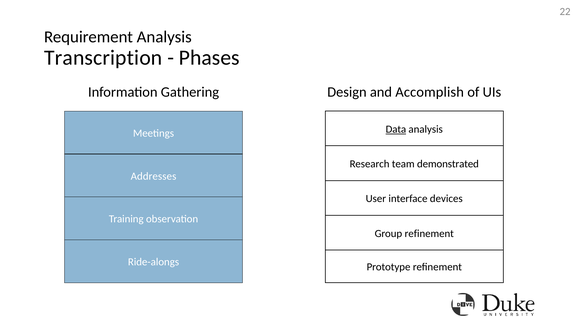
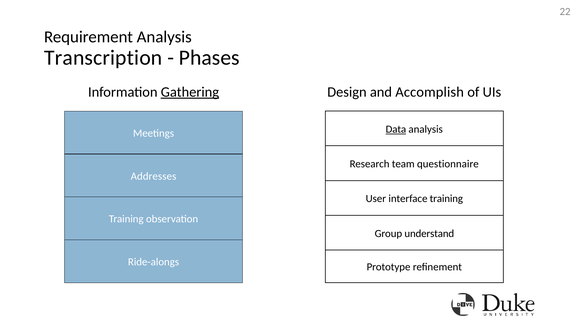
Gathering underline: none -> present
demonstrated: demonstrated -> questionnaire
interface devices: devices -> training
Group refinement: refinement -> understand
